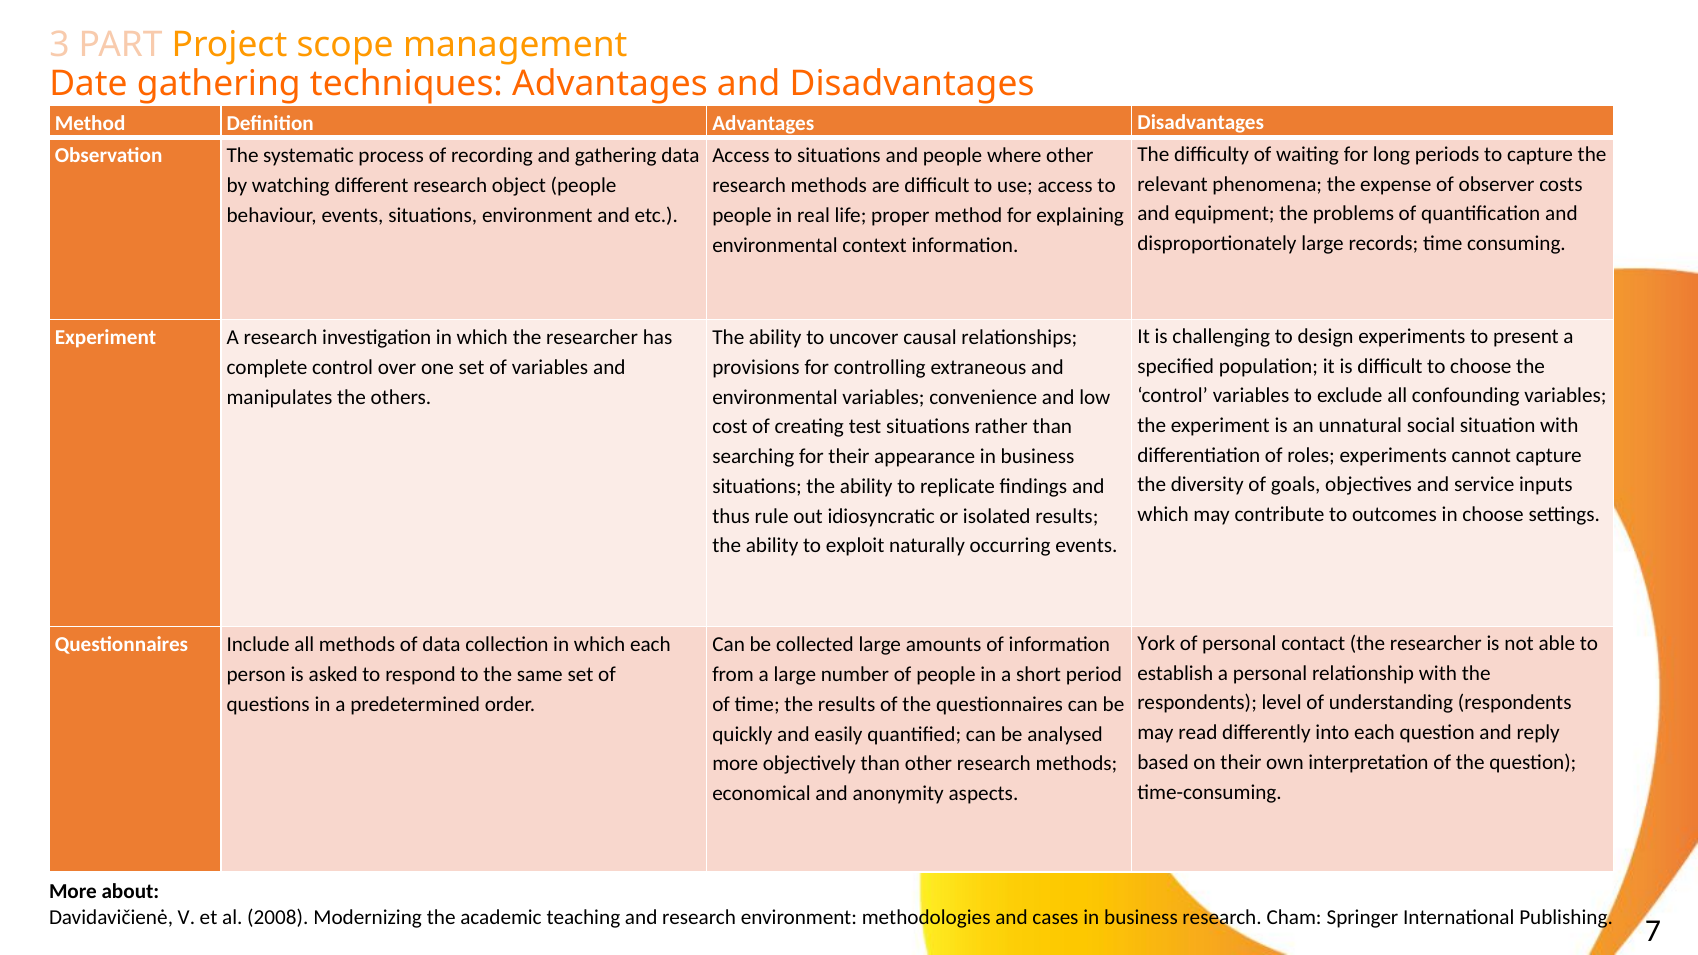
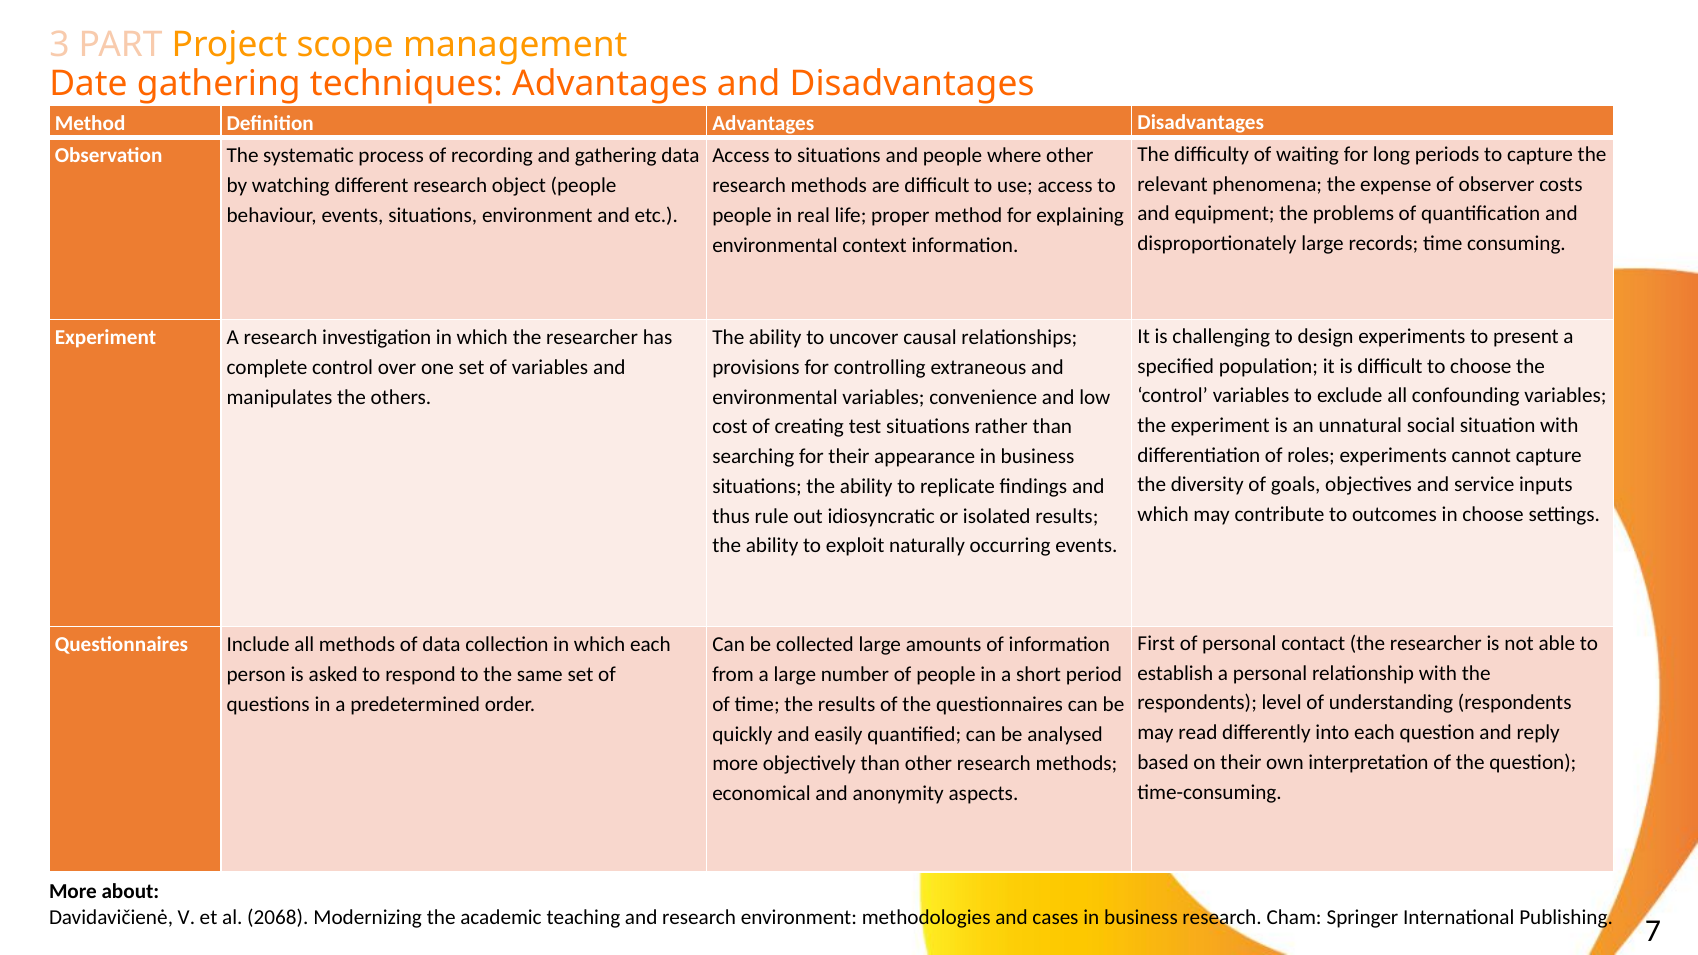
York: York -> First
2008: 2008 -> 2068
